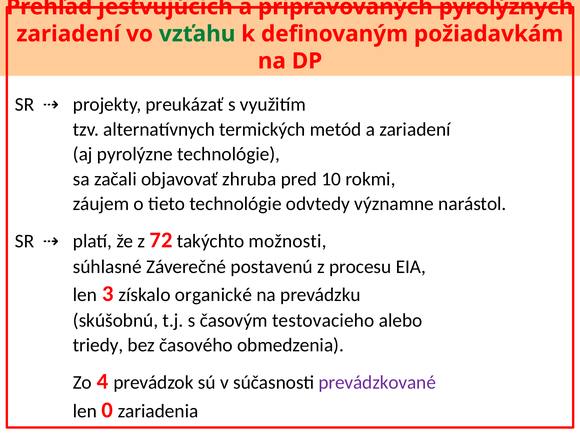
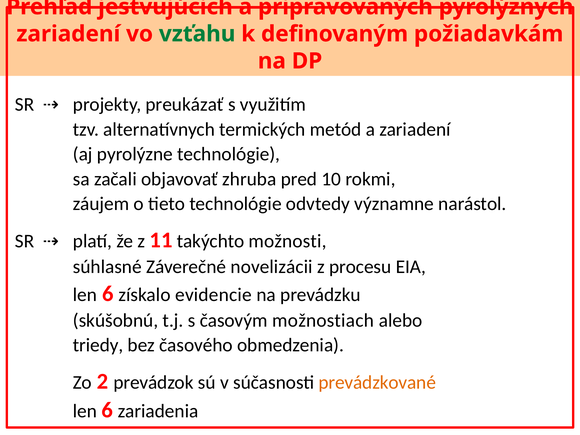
72: 72 -> 11
postavenú: postavenú -> novelizácii
3 at (108, 294): 3 -> 6
organické: organické -> evidencie
testovacieho: testovacieho -> možnostiach
4: 4 -> 2
prevádzkované colour: purple -> orange
0 at (107, 410): 0 -> 6
